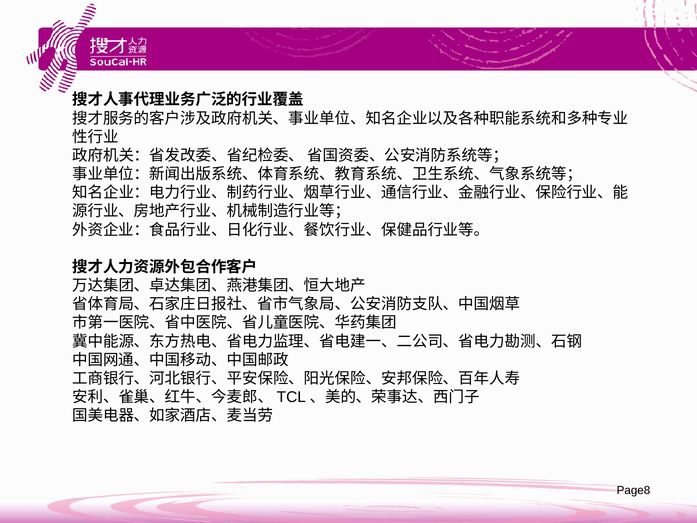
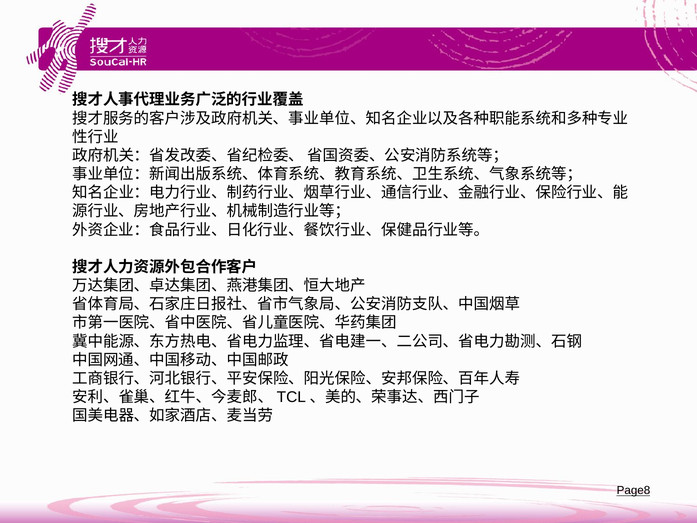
Page8 underline: none -> present
